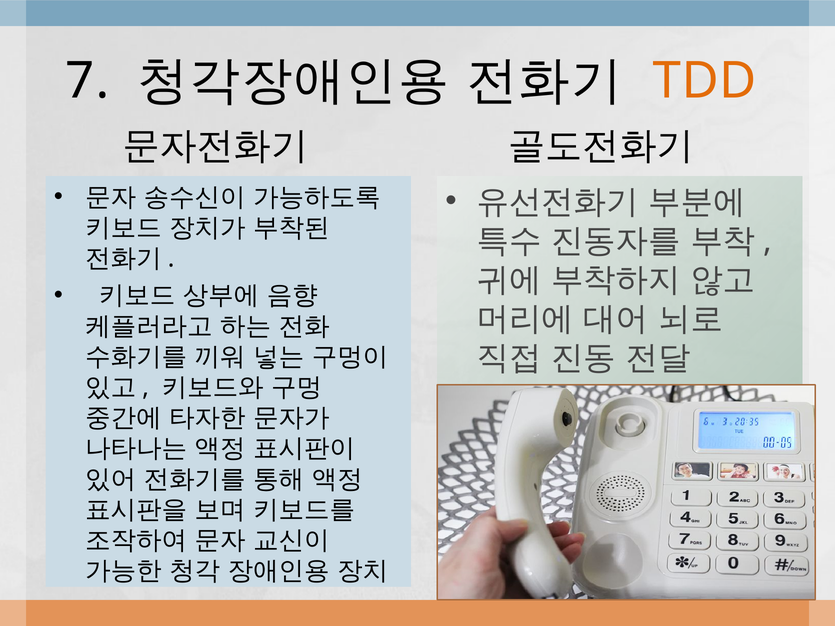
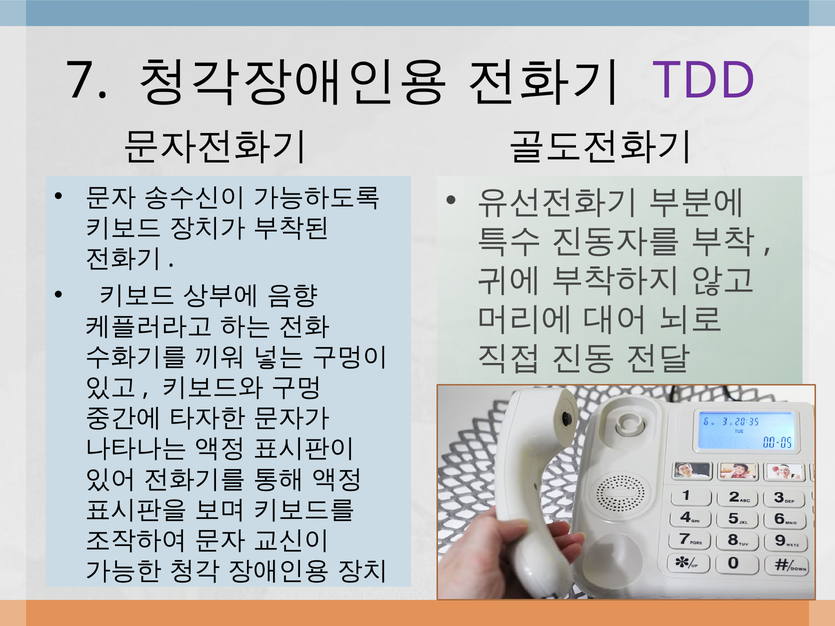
TDD colour: orange -> purple
